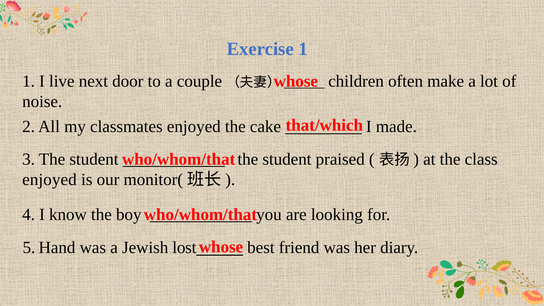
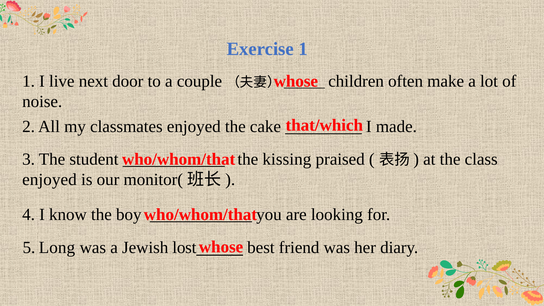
student at (287, 159): student -> kissing
Hand: Hand -> Long
